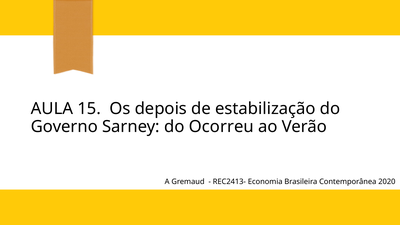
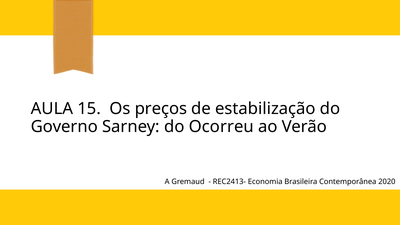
depois: depois -> preços
